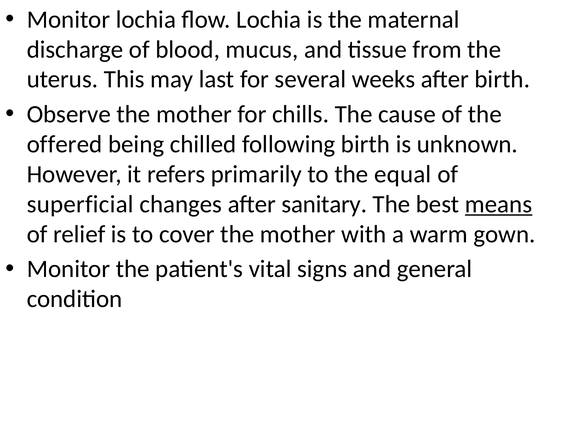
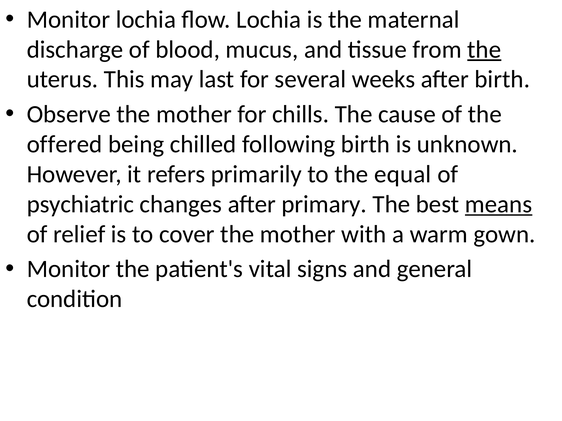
the at (484, 50) underline: none -> present
superficial: superficial -> psychiatric
sanitary: sanitary -> primary
